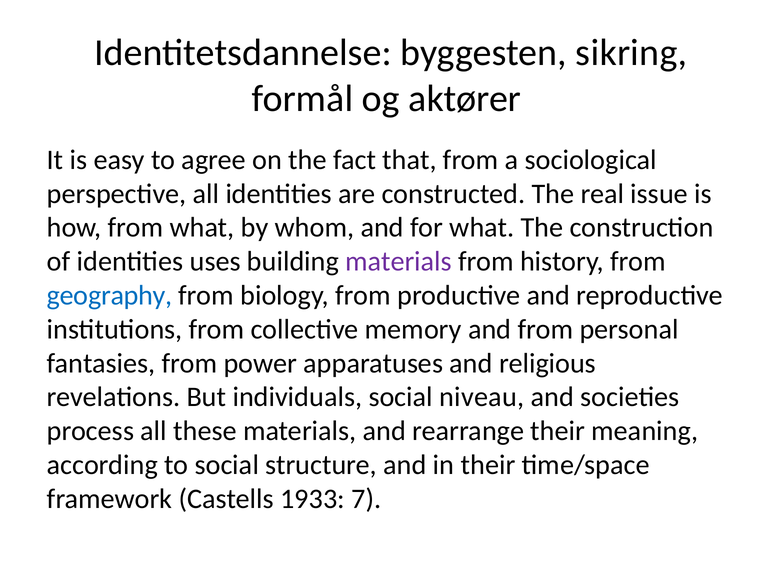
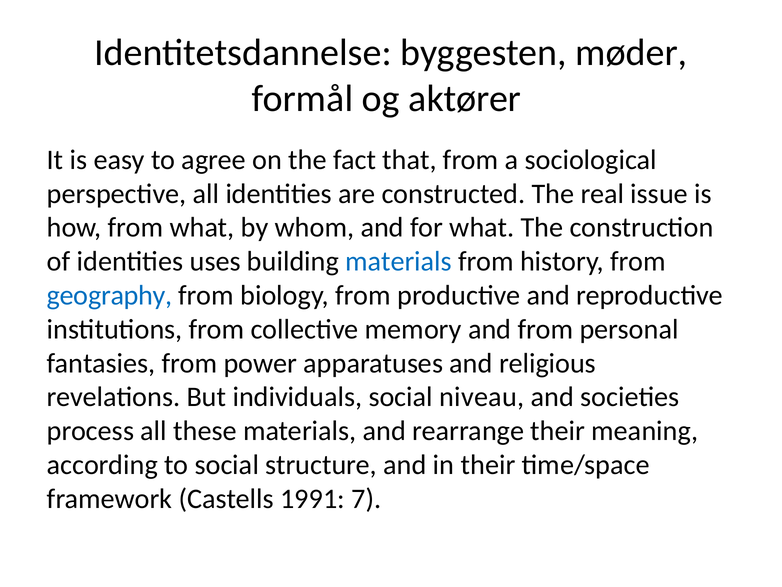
sikring: sikring -> møder
materials at (399, 261) colour: purple -> blue
1933: 1933 -> 1991
